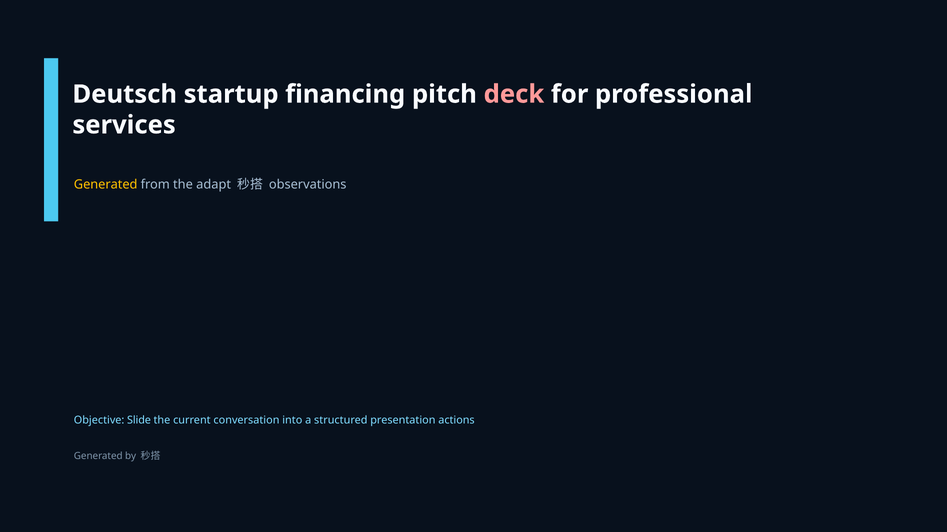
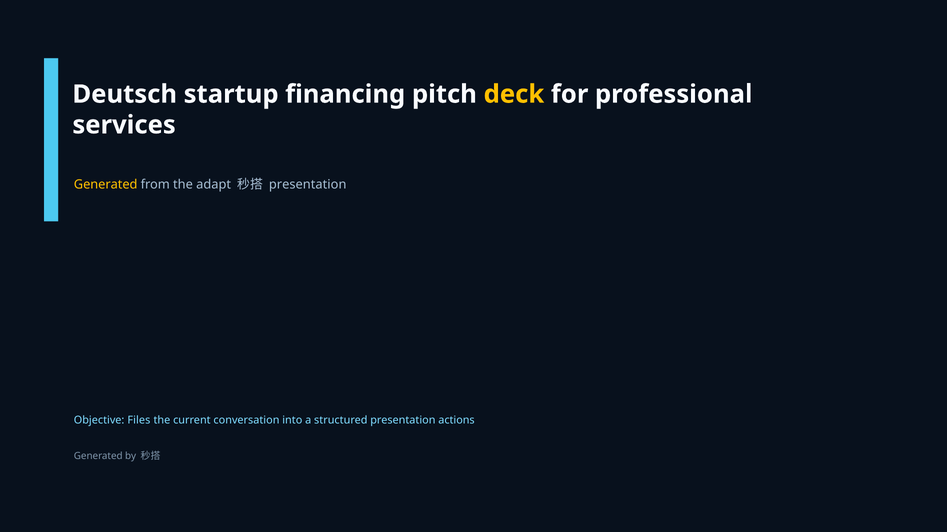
deck colour: pink -> yellow
observations at (308, 185): observations -> presentation
Slide: Slide -> Files
